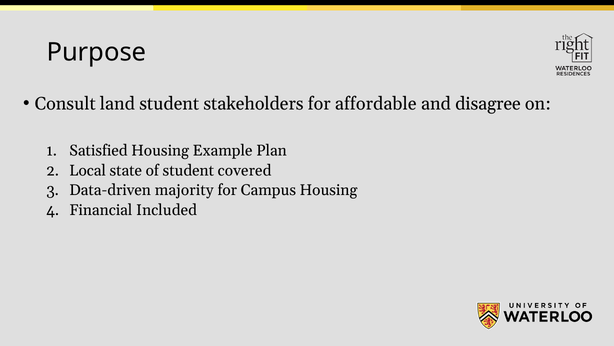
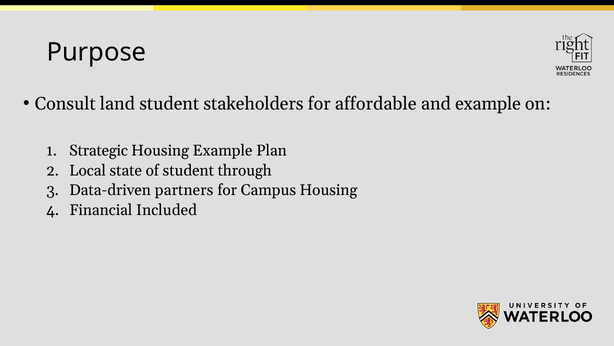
and disagree: disagree -> example
Satisfied: Satisfied -> Strategic
covered: covered -> through
majority: majority -> partners
